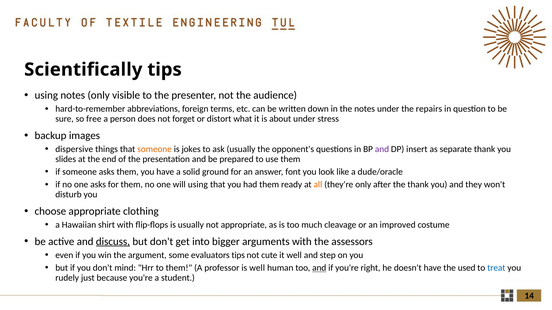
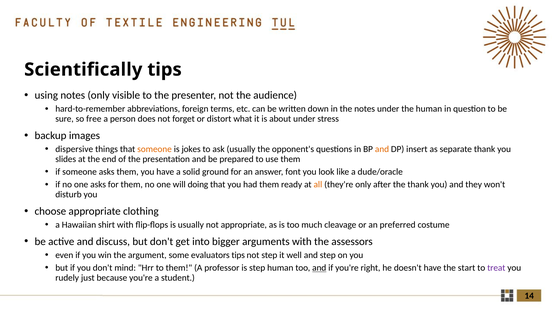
the repairs: repairs -> human
and at (382, 149) colour: purple -> orange
will using: using -> doing
improved: improved -> preferred
discuss underline: present -> none
not cute: cute -> step
is well: well -> step
used: used -> start
treat colour: blue -> purple
